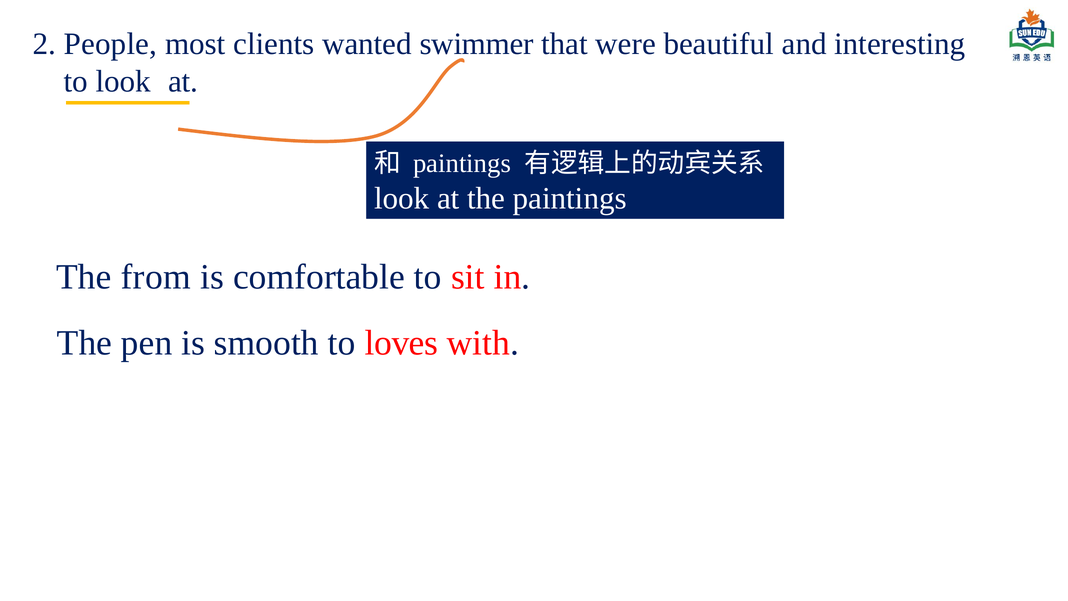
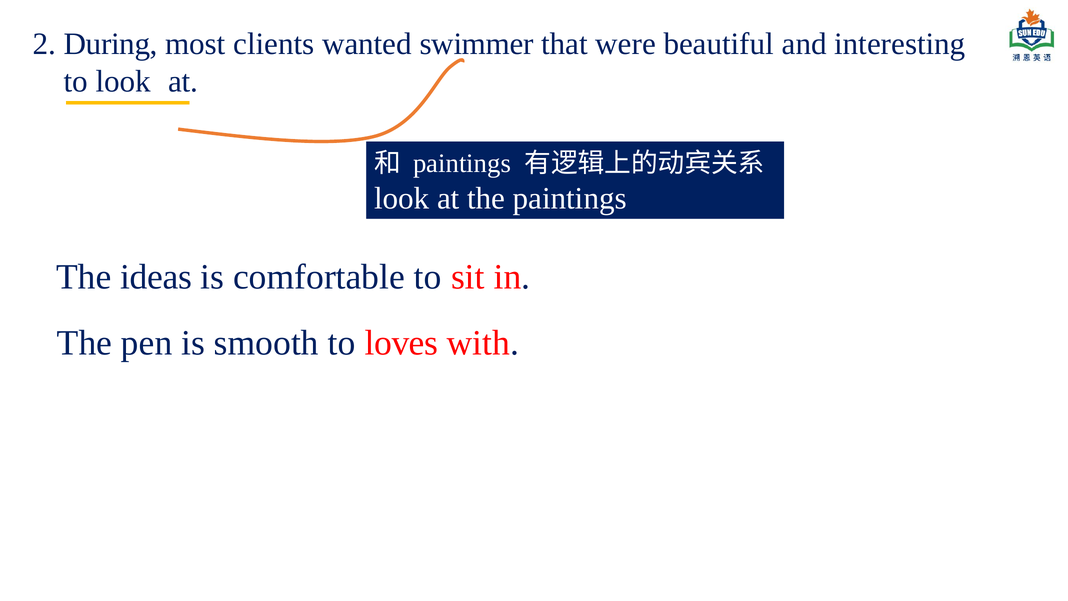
People: People -> During
from: from -> ideas
